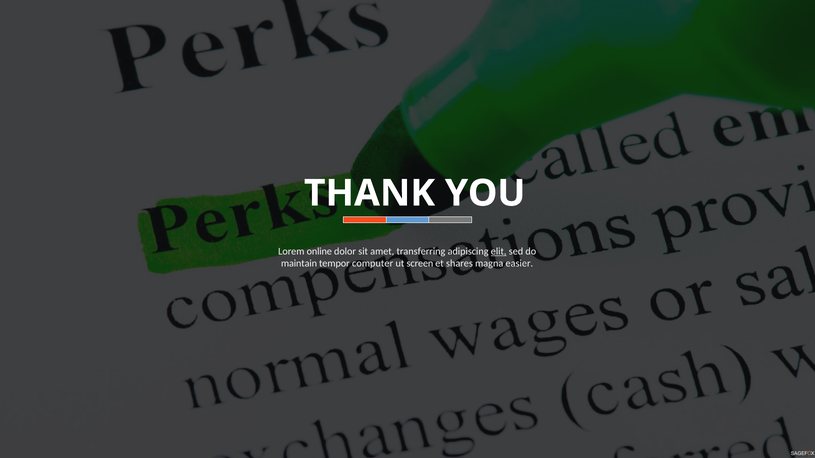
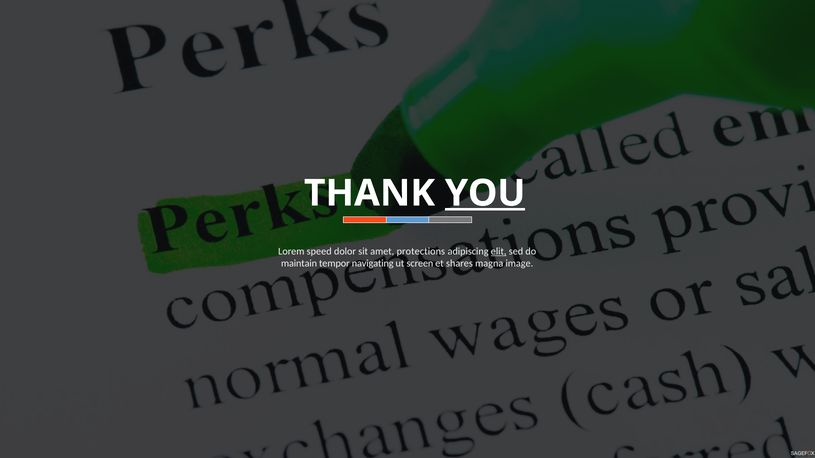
YOU underline: none -> present
online: online -> speed
transferring: transferring -> protections
computer: computer -> navigating
easier: easier -> image
